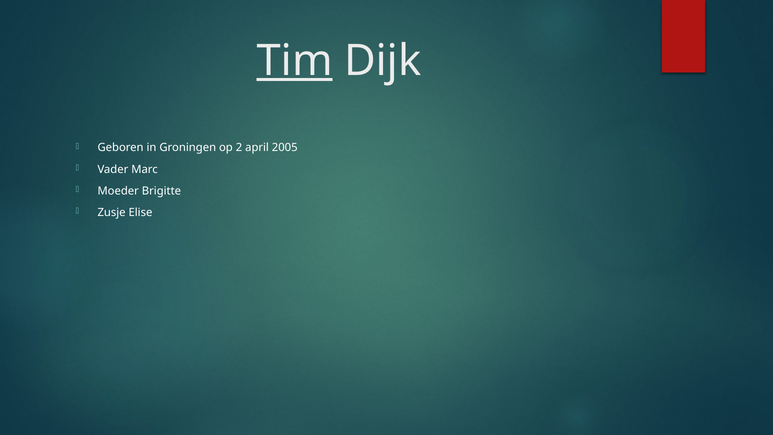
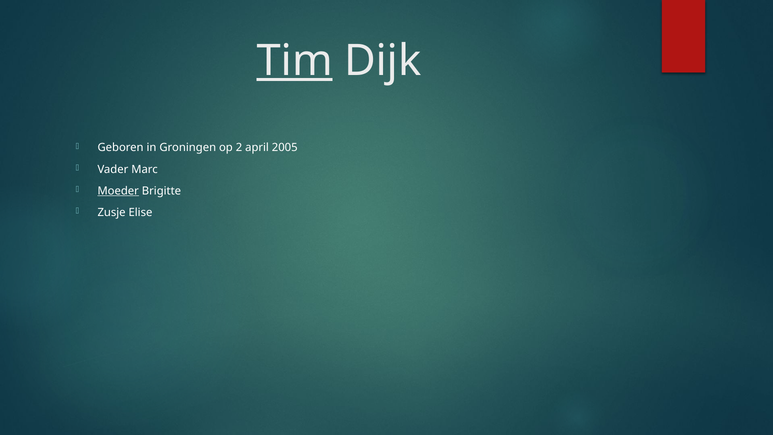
Moeder underline: none -> present
